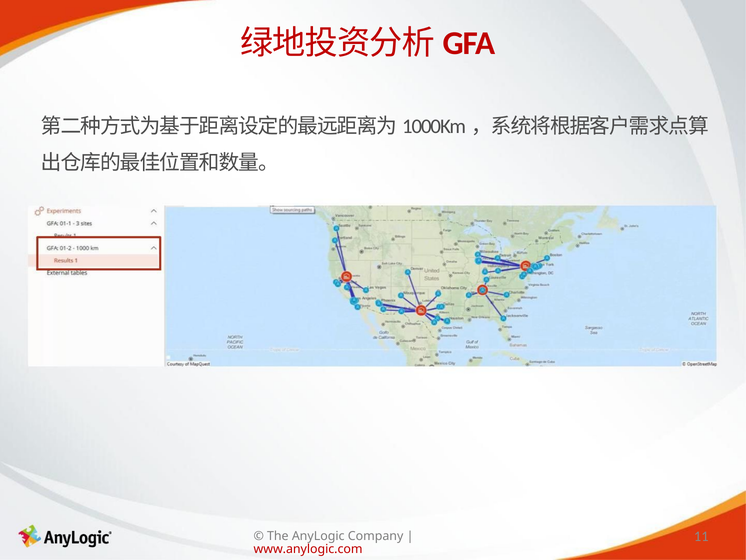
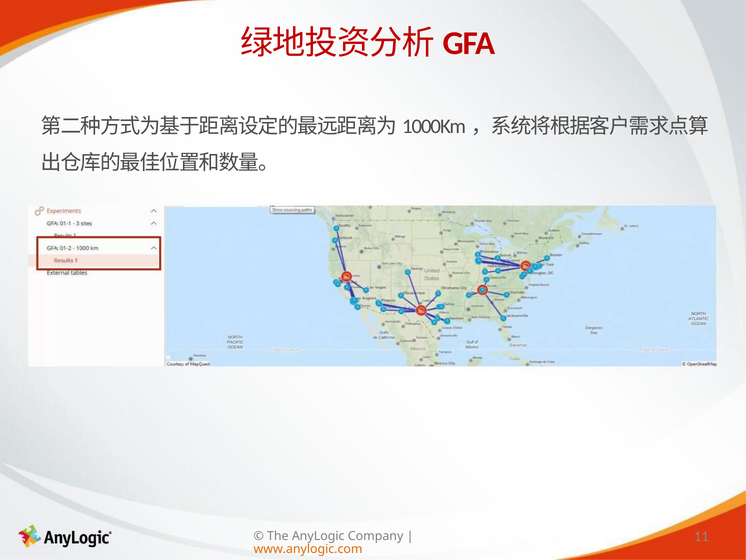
www.anylogic.com colour: red -> orange
